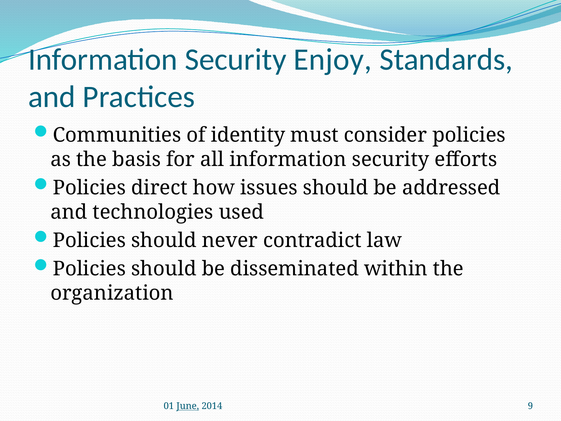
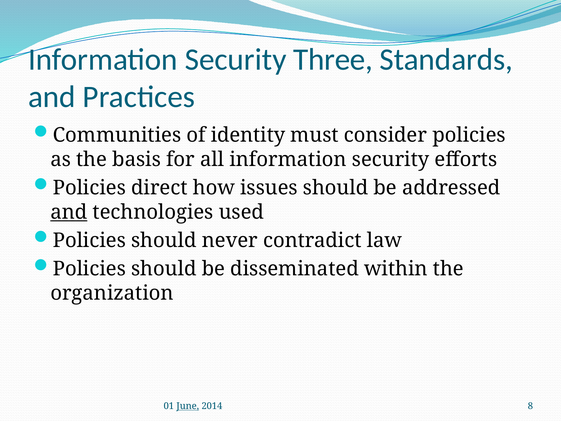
Enjoy: Enjoy -> Three
and at (69, 212) underline: none -> present
9: 9 -> 8
